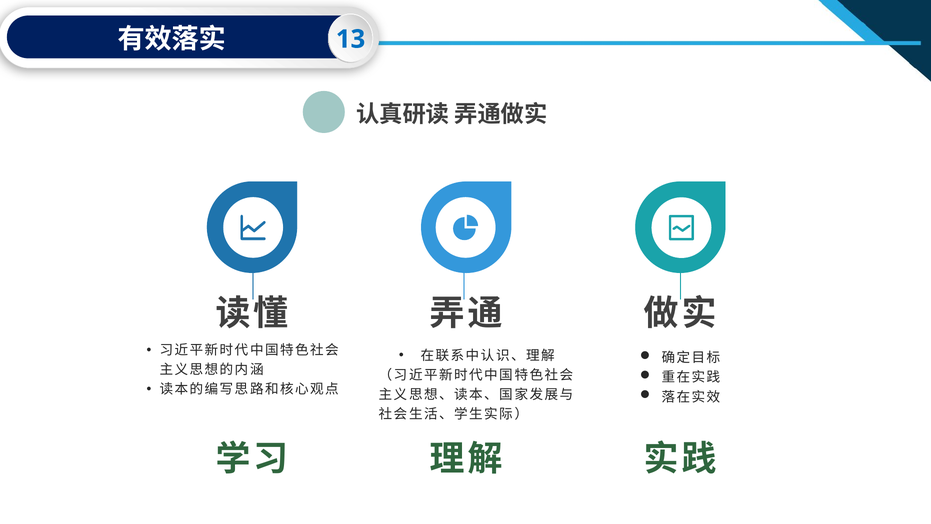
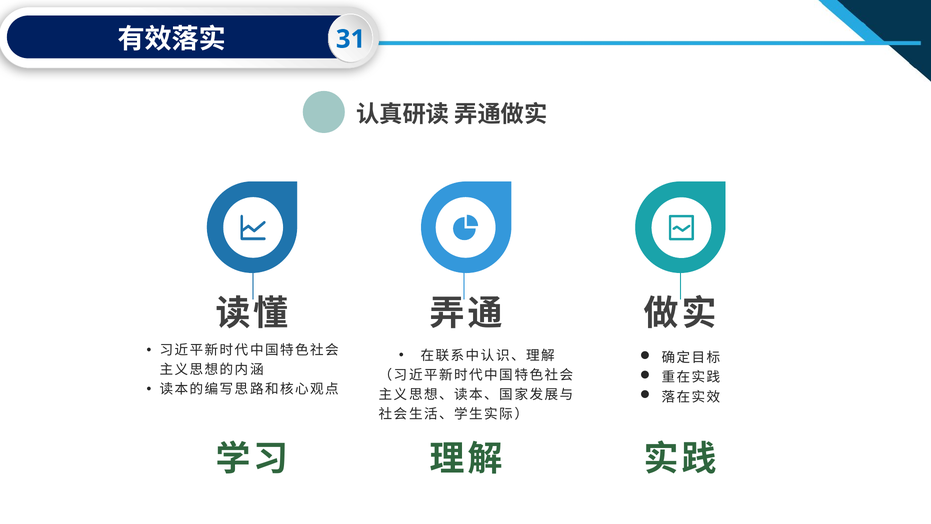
13: 13 -> 31
